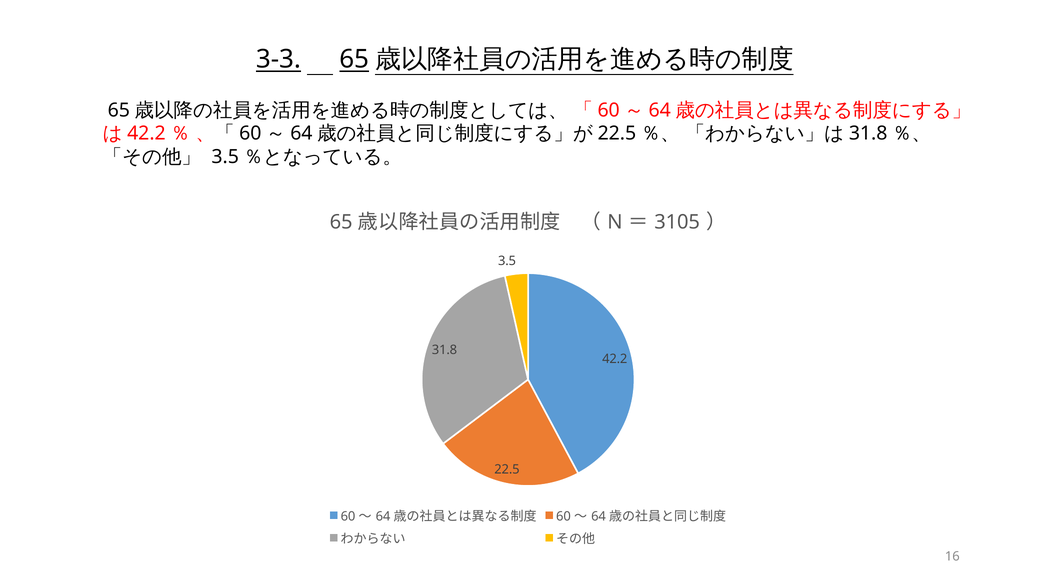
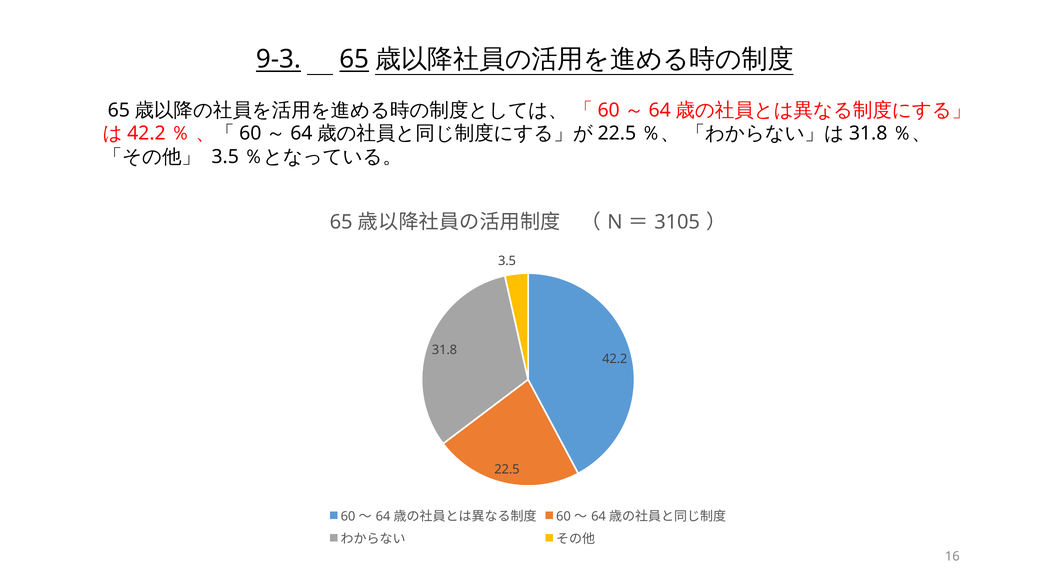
3-3: 3-3 -> 9-3
